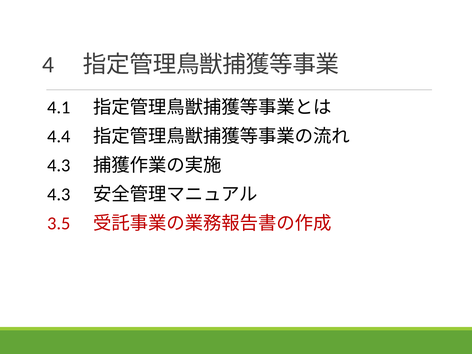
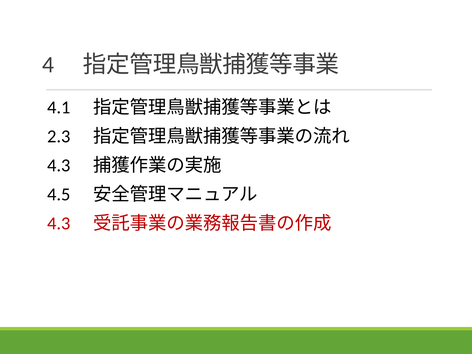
4.4: 4.4 -> 2.3
4.3 at (59, 194): 4.3 -> 4.5
3.5 at (59, 223): 3.5 -> 4.3
